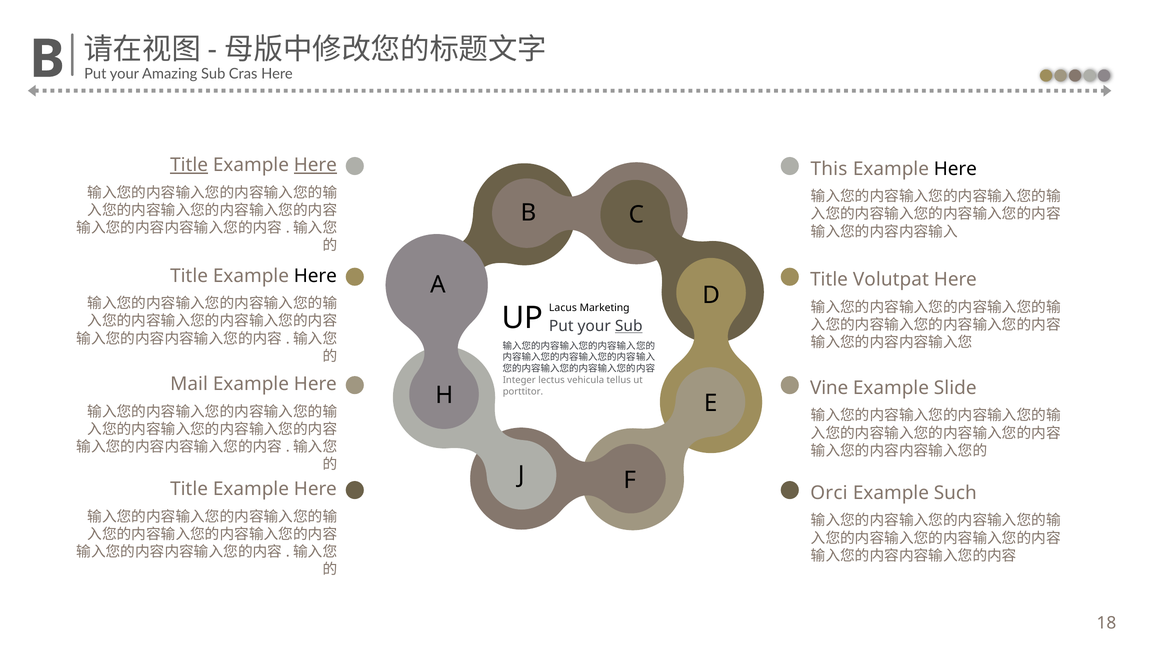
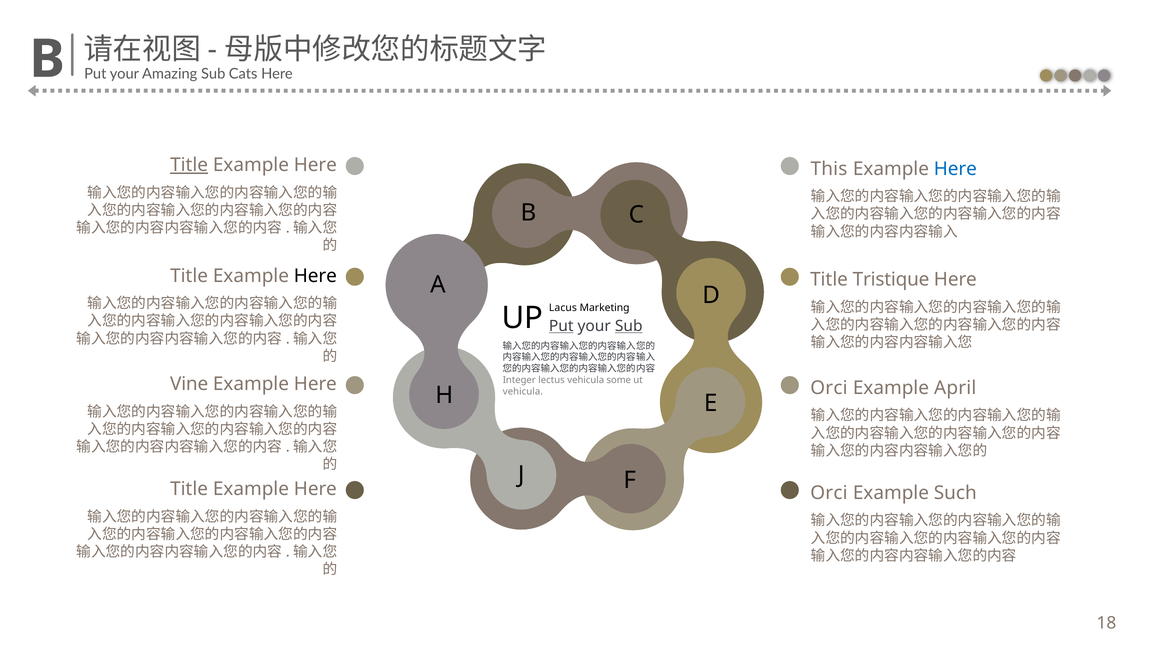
Cras: Cras -> Cats
Here at (315, 165) underline: present -> none
Here at (955, 169) colour: black -> blue
Volutpat: Volutpat -> Tristique
Put at (561, 326) underline: none -> present
tellus: tellus -> some
Mail: Mail -> Vine
Vine at (829, 388): Vine -> Orci
Slide: Slide -> April
porttitor at (523, 391): porttitor -> vehicula
